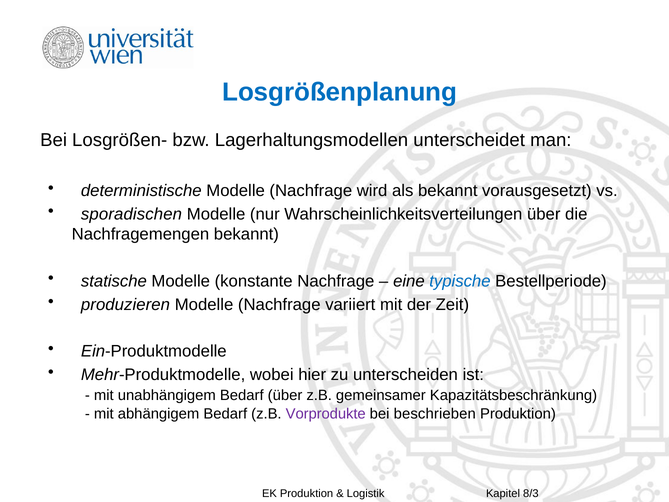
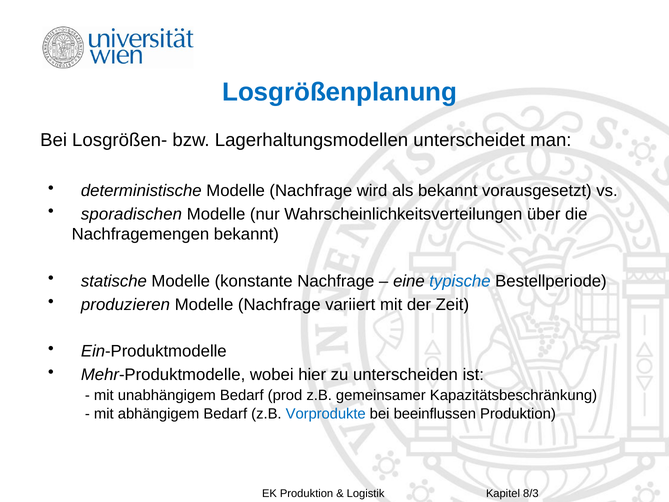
Bedarf über: über -> prod
Vorprodukte colour: purple -> blue
beschrieben: beschrieben -> beeinflussen
